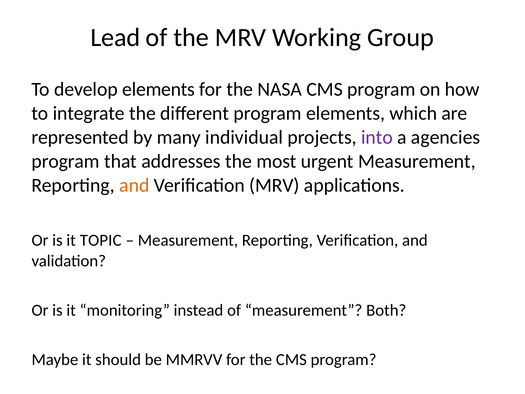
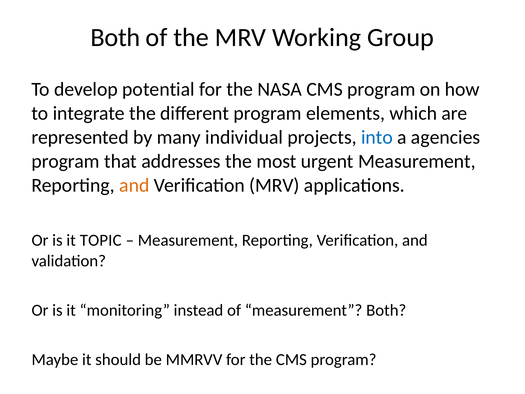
Lead at (115, 37): Lead -> Both
develop elements: elements -> potential
into colour: purple -> blue
